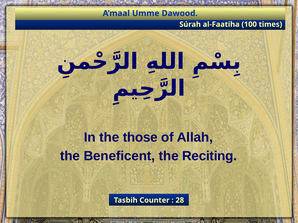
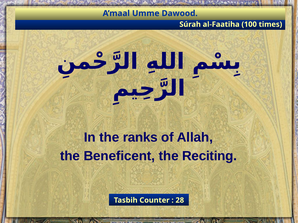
those: those -> ranks
